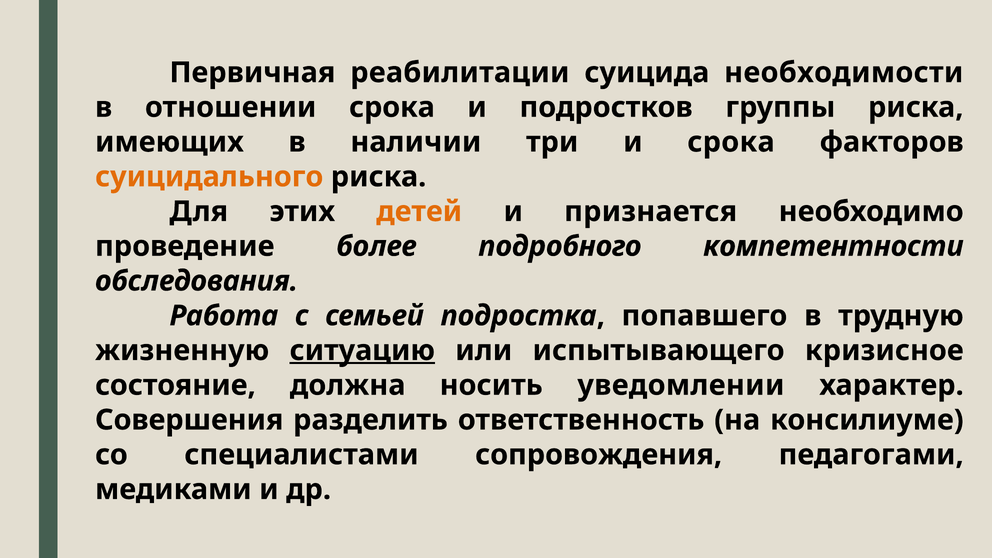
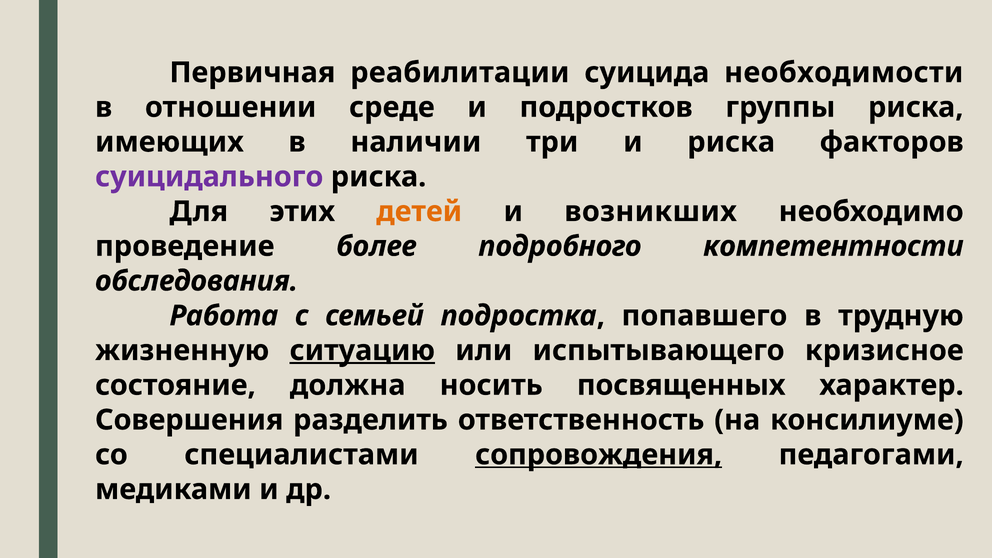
отношении срока: срока -> среде
и срока: срока -> риска
суицидального colour: orange -> purple
признается: признается -> возникших
уведомлении: уведомлении -> посвященных
сопровождения underline: none -> present
